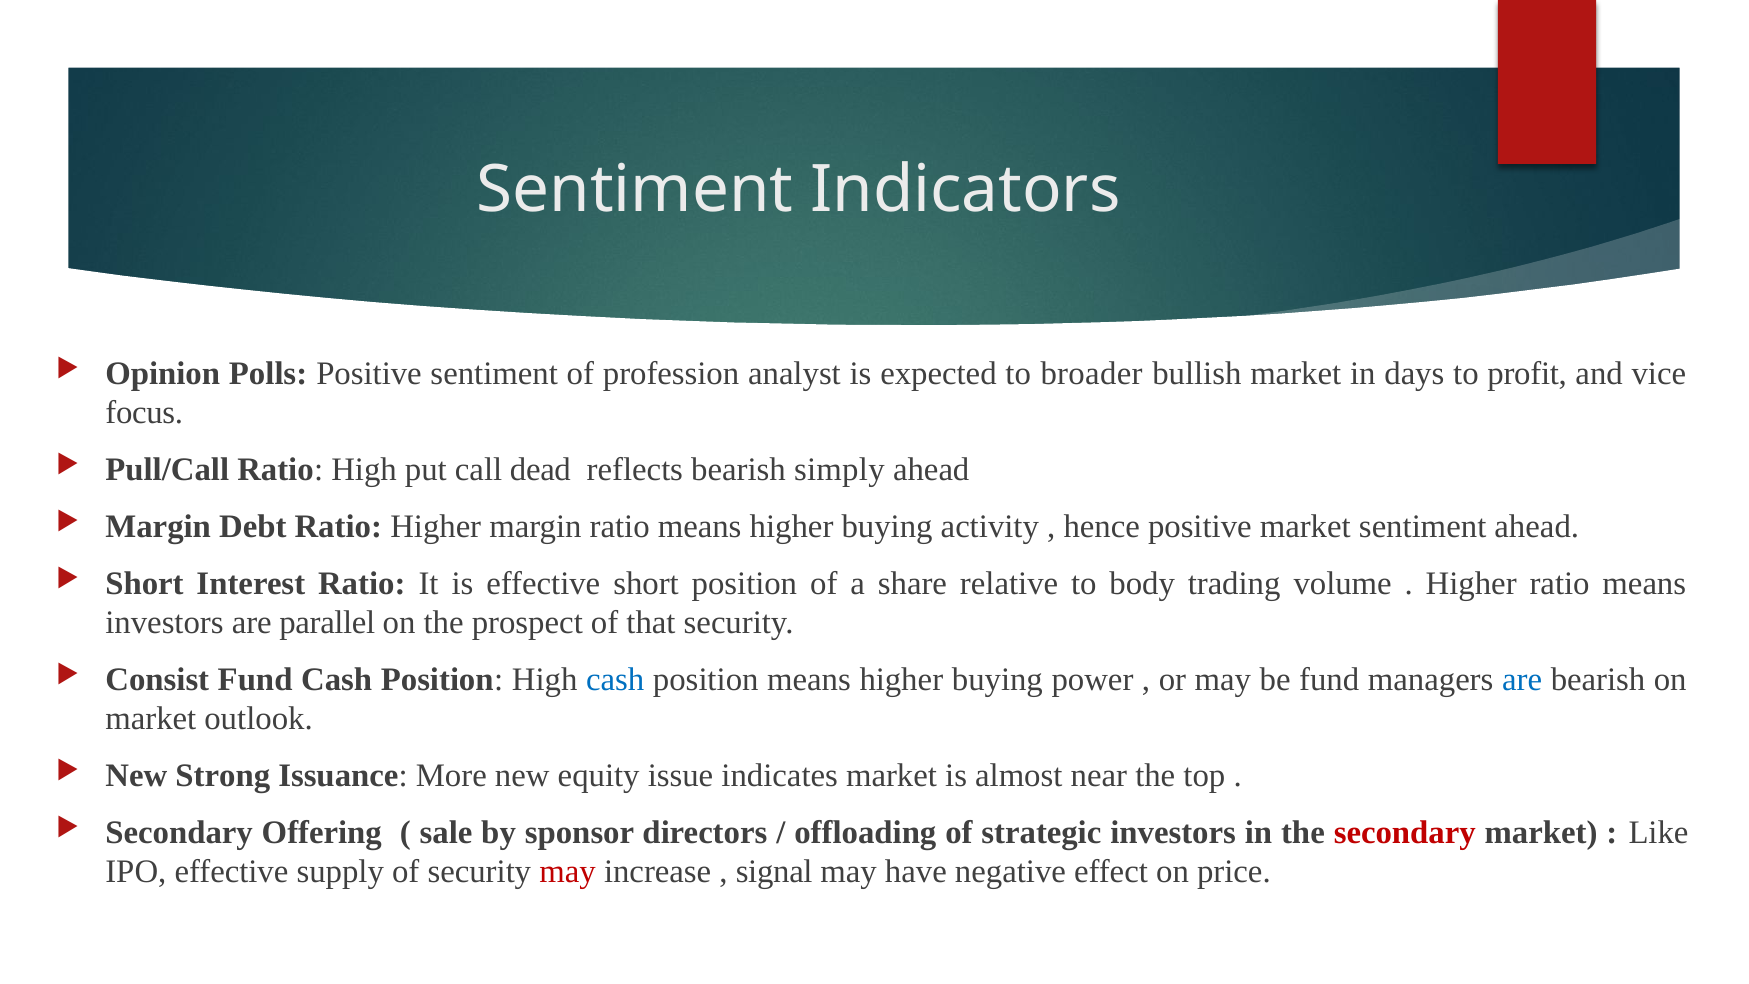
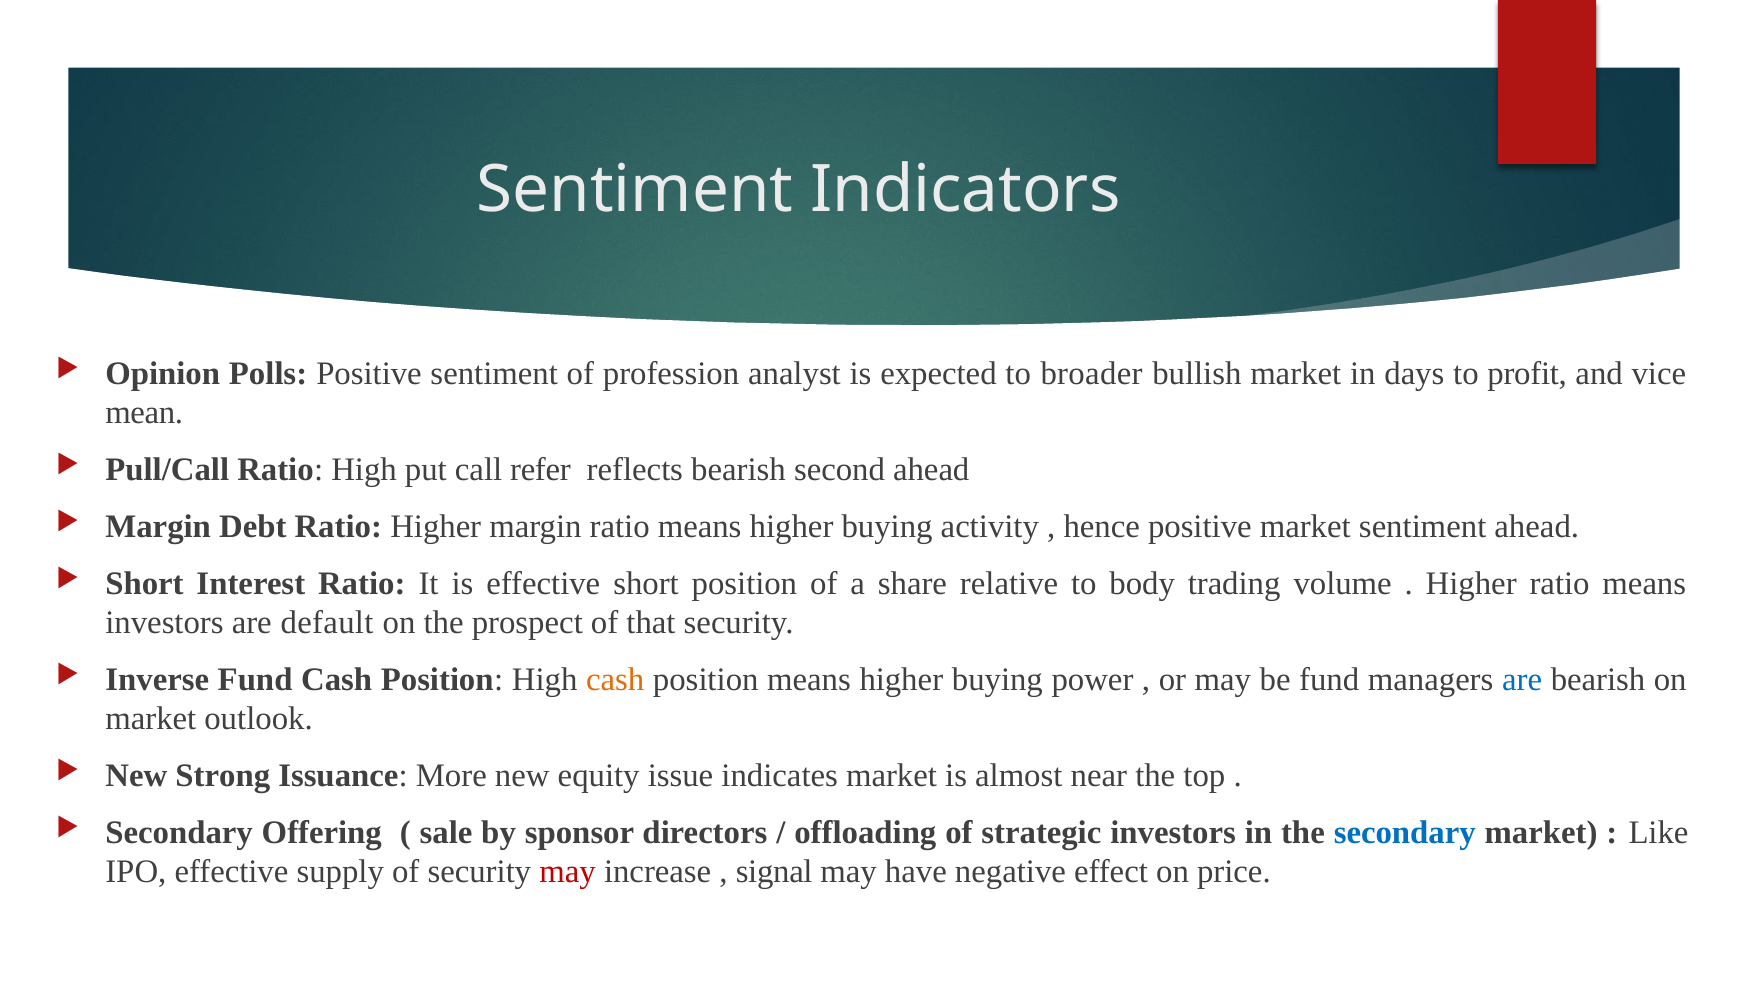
focus: focus -> mean
dead: dead -> refer
simply: simply -> second
parallel: parallel -> default
Consist: Consist -> Inverse
cash at (615, 679) colour: blue -> orange
secondary at (1405, 833) colour: red -> blue
